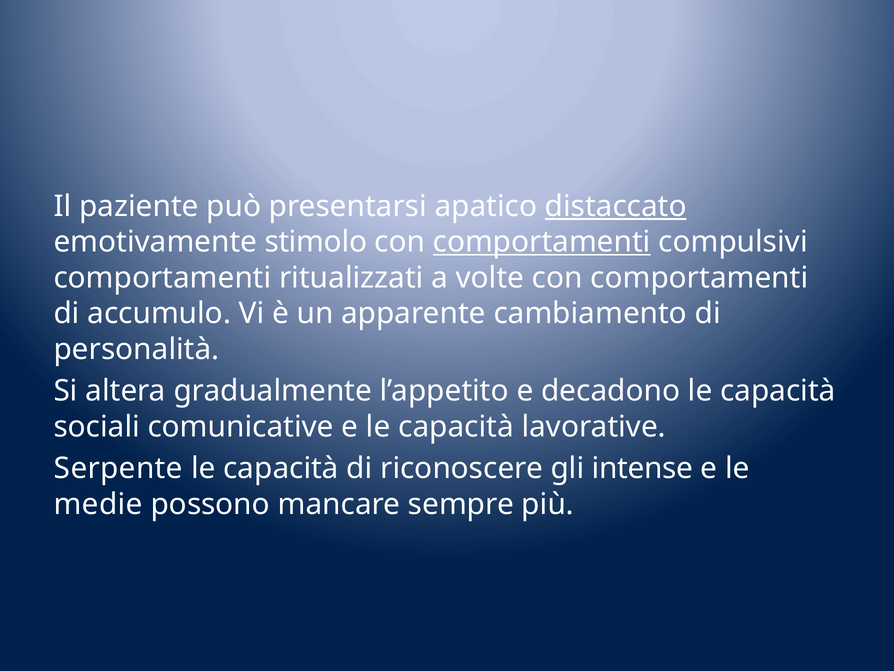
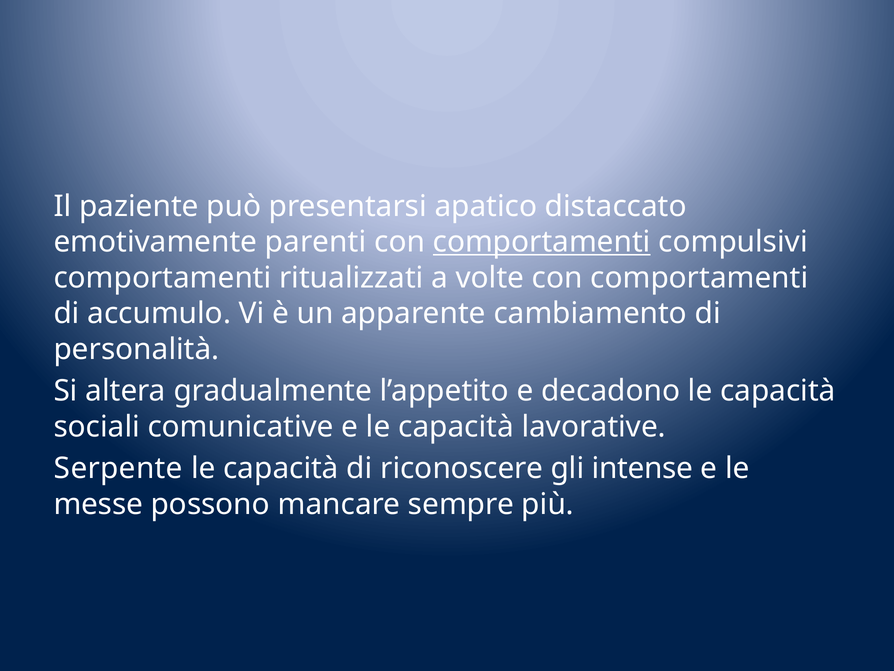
distaccato underline: present -> none
stimolo: stimolo -> parenti
medie: medie -> messe
